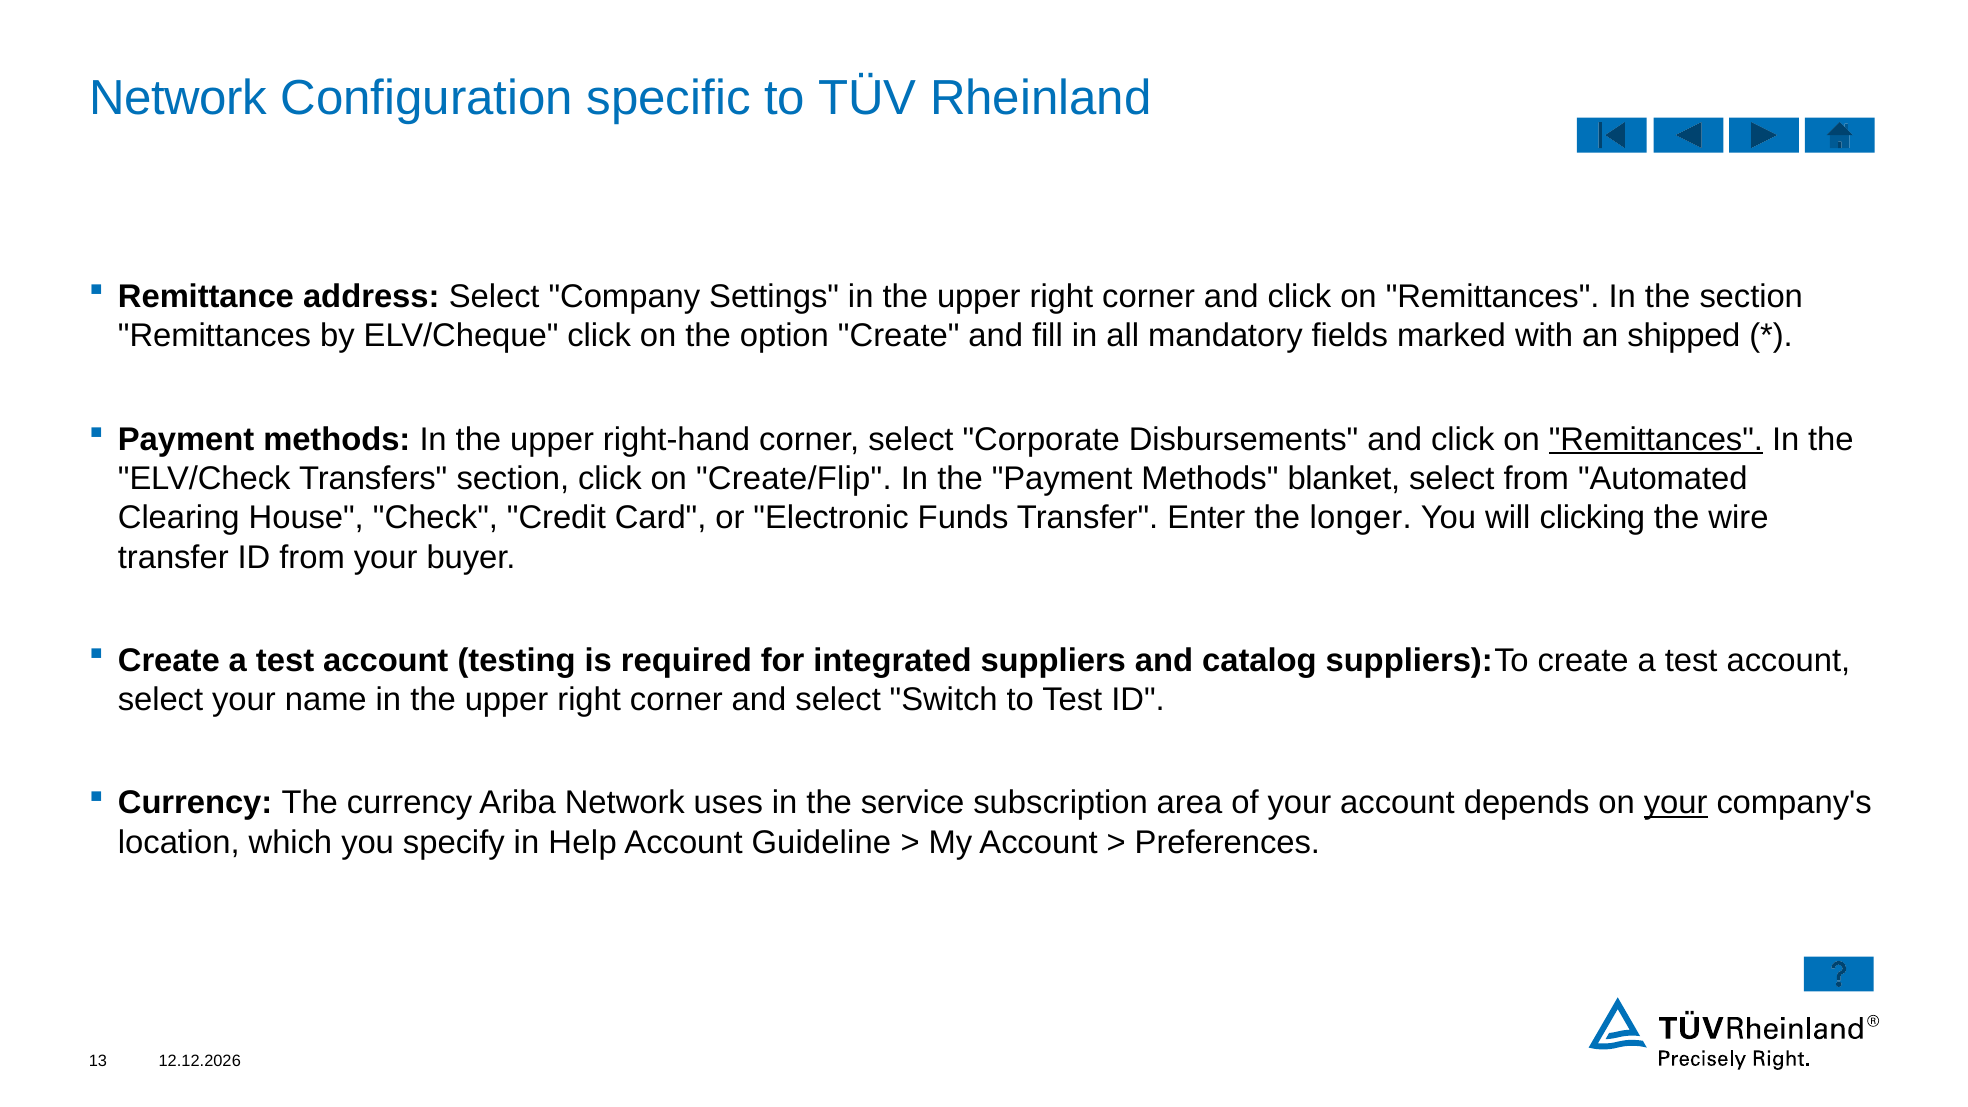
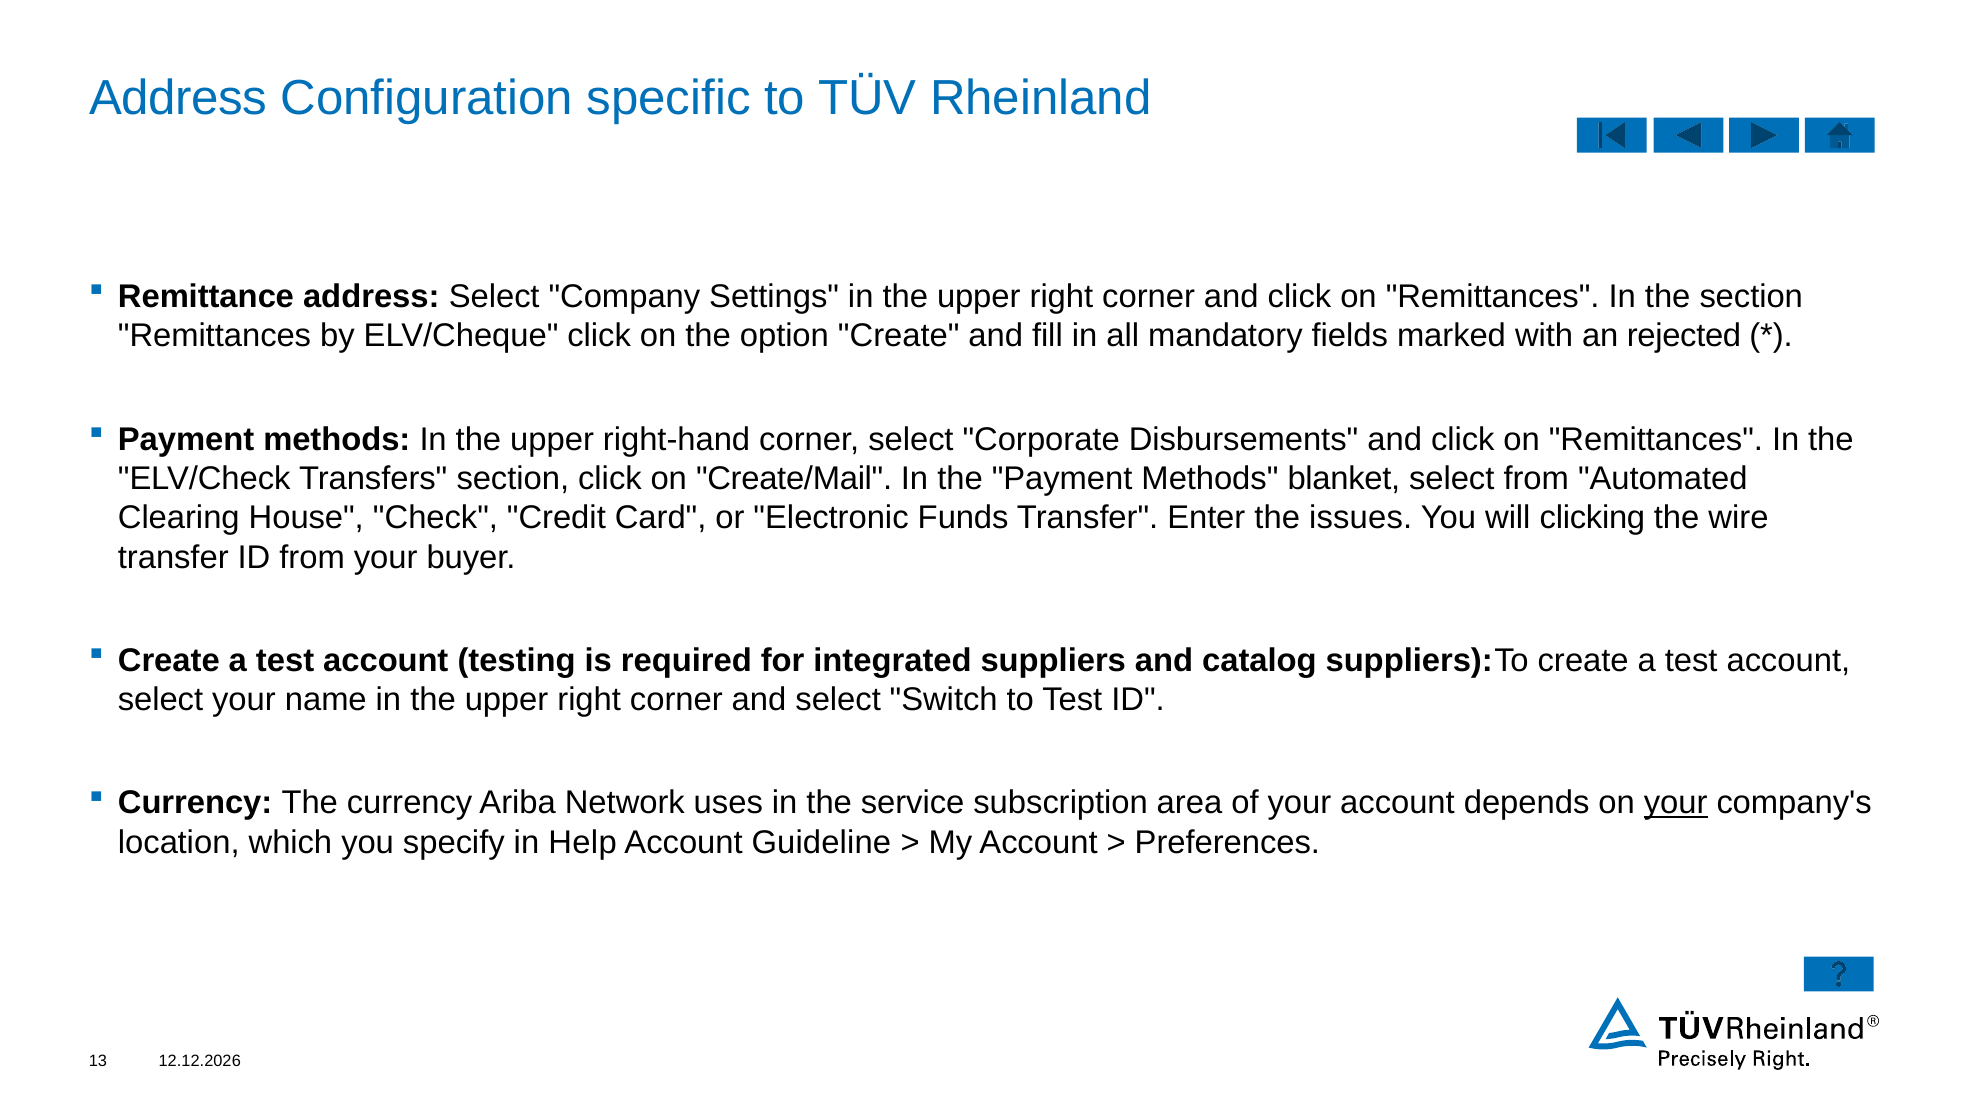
Network at (178, 98): Network -> Address
shipped: shipped -> rejected
Remittances at (1656, 439) underline: present -> none
Create/Flip: Create/Flip -> Create/Mail
longer: longer -> issues
